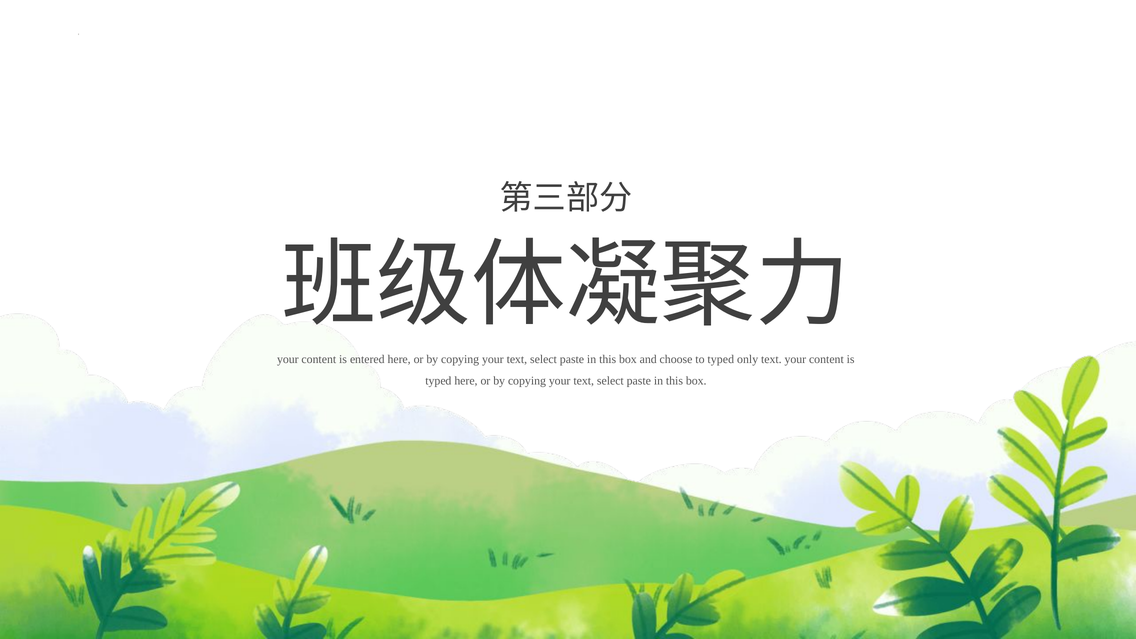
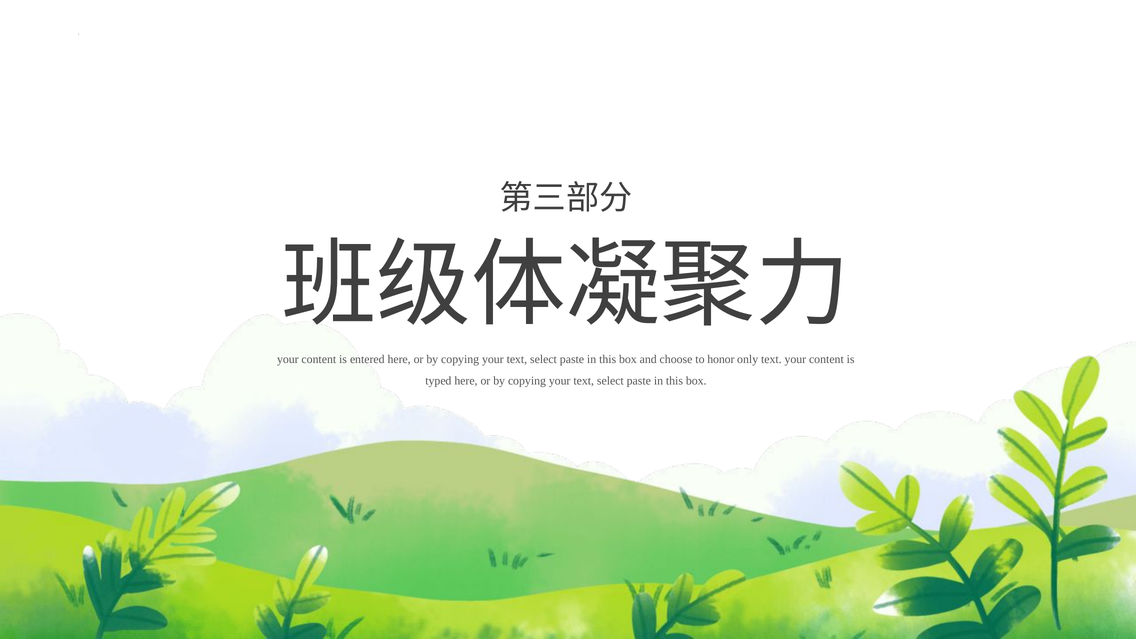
to typed: typed -> honor
